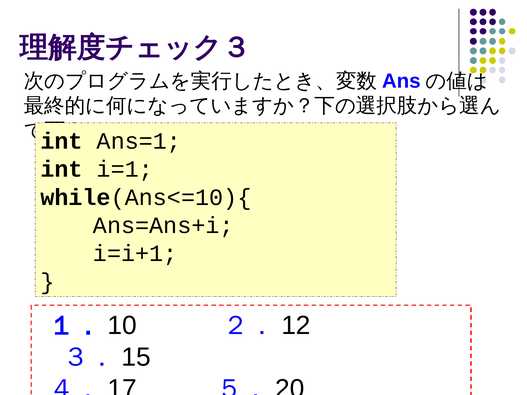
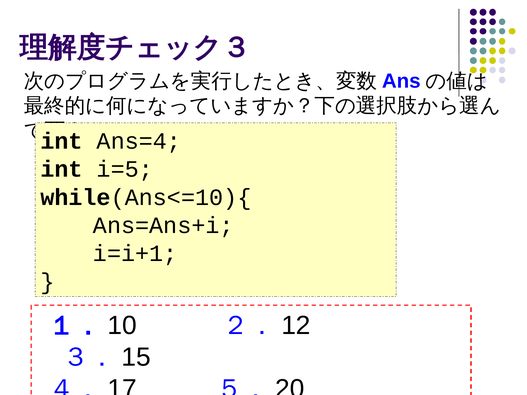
Ans=1: Ans=1 -> Ans=4
i=1: i=1 -> i=5
